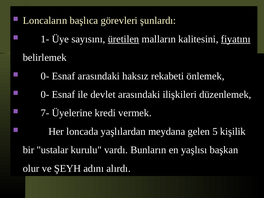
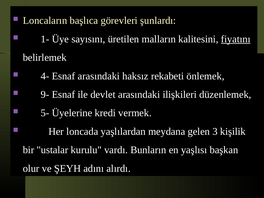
üretilen underline: present -> none
0- at (45, 76): 0- -> 4-
0- at (45, 95): 0- -> 9-
7-: 7- -> 5-
5: 5 -> 3
